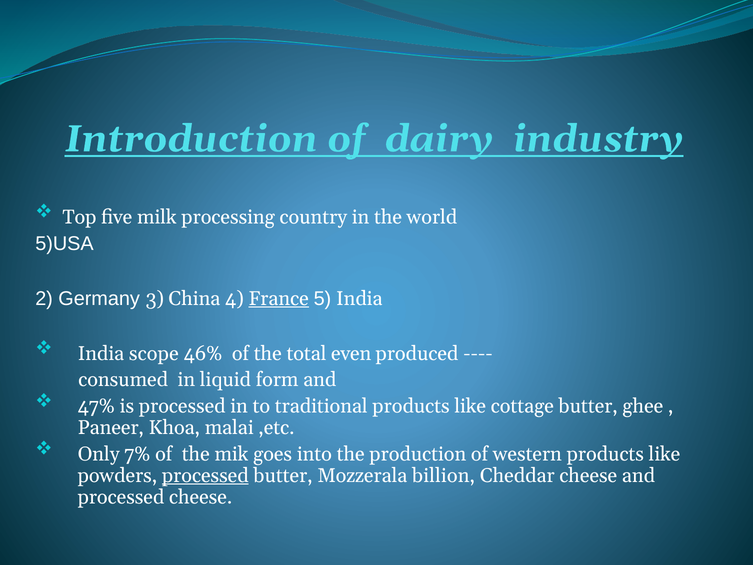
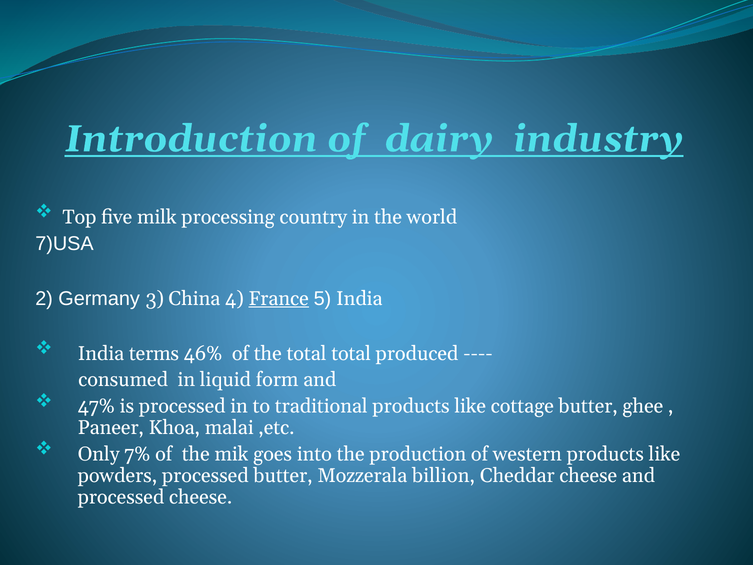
5)USA: 5)USA -> 7)USA
scope: scope -> terms
total even: even -> total
processed at (205, 475) underline: present -> none
